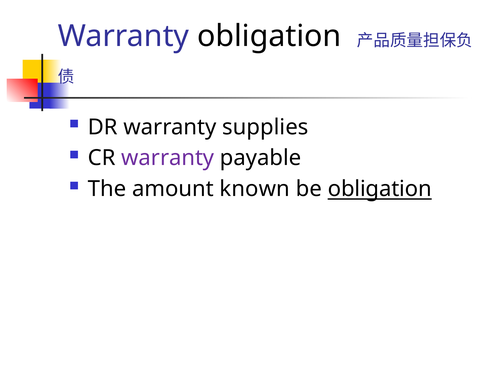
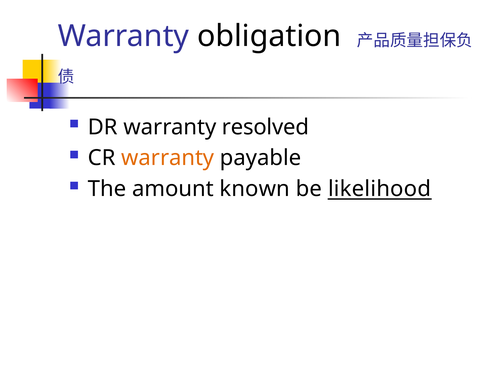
supplies: supplies -> resolved
warranty at (168, 158) colour: purple -> orange
be obligation: obligation -> likelihood
